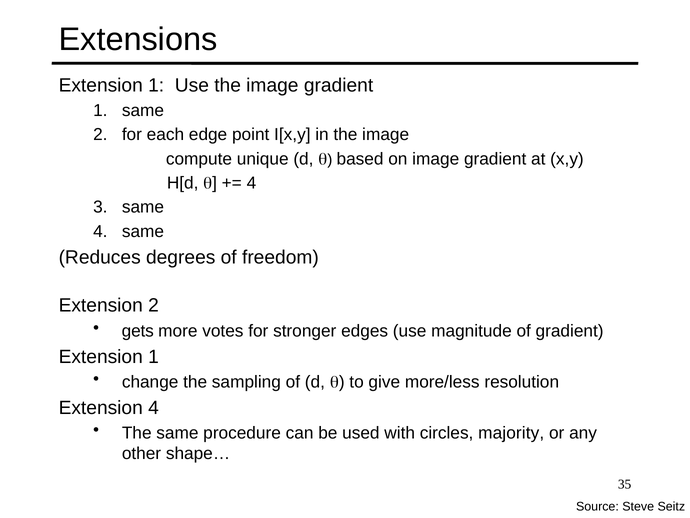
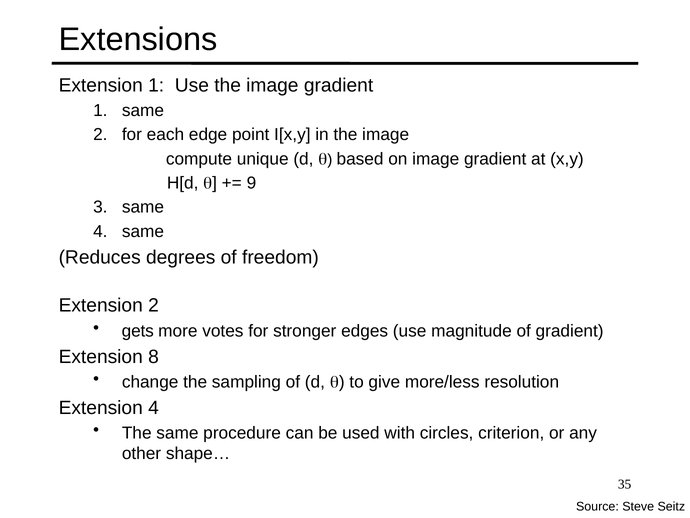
4 at (251, 183): 4 -> 9
1 at (153, 356): 1 -> 8
majority: majority -> criterion
